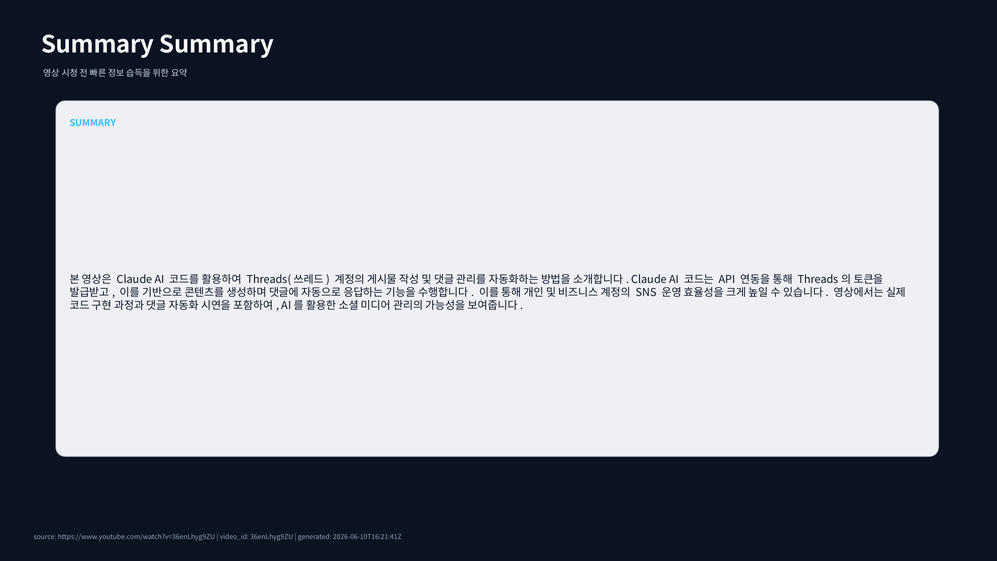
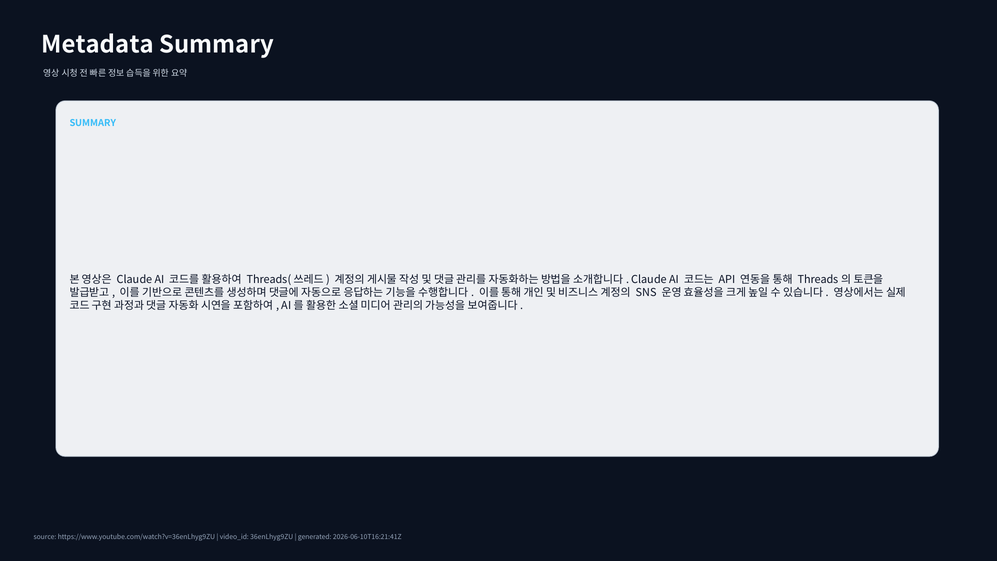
Summary at (98, 45): Summary -> Metadata
